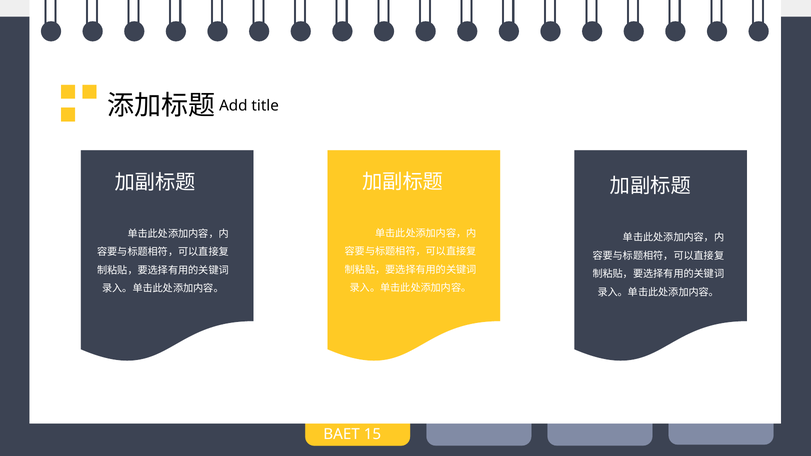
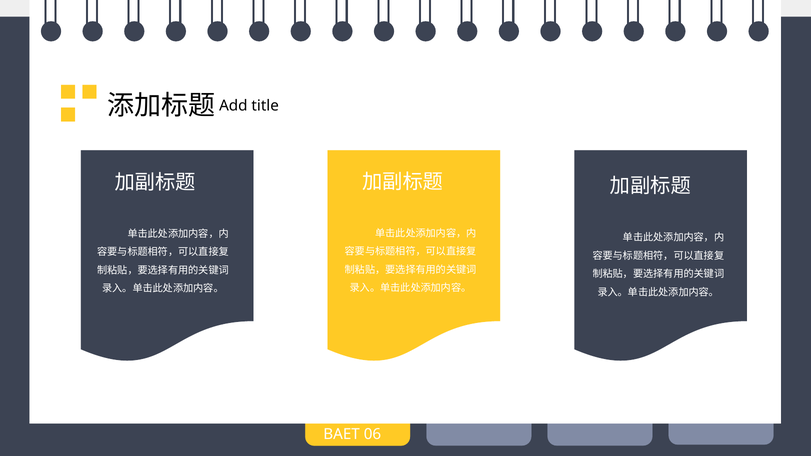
15: 15 -> 06
